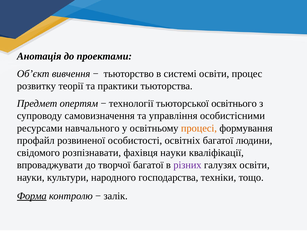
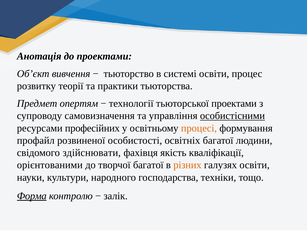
тьюторської освітнього: освітнього -> проектами
особистісними underline: none -> present
навчального: навчального -> професійних
розпізнавати: розпізнавати -> здійснювати
фахівця науки: науки -> якість
впроваджувати: впроваджувати -> орієнтованими
різних colour: purple -> orange
